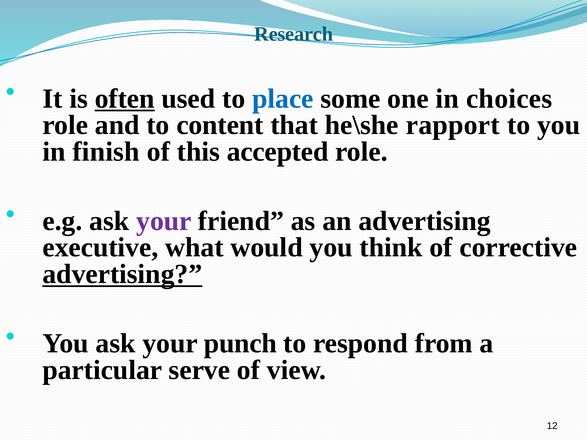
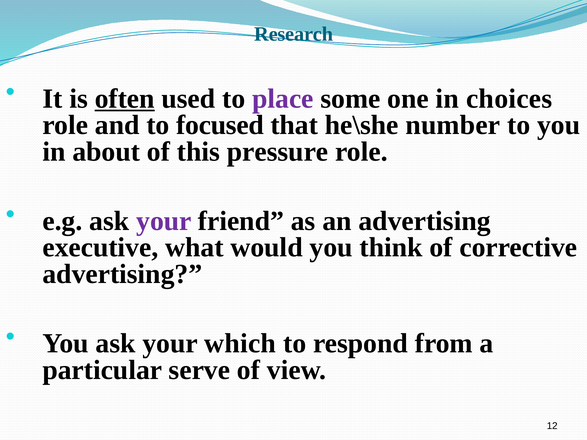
place colour: blue -> purple
content: content -> focused
rapport: rapport -> number
finish: finish -> about
accepted: accepted -> pressure
advertising at (122, 274) underline: present -> none
punch: punch -> which
